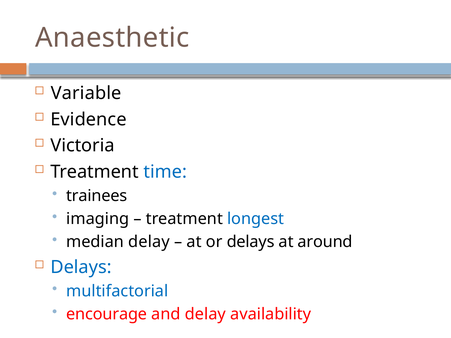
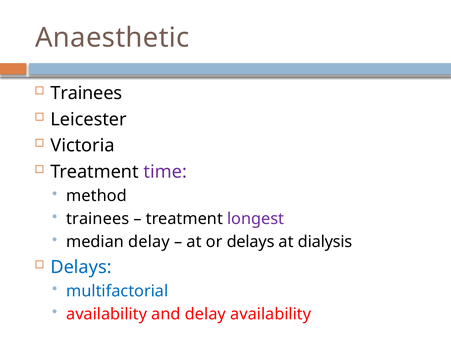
Variable at (86, 93): Variable -> Trainees
Evidence: Evidence -> Leicester
time colour: blue -> purple
trainees: trainees -> method
imaging at (98, 219): imaging -> trainees
longest colour: blue -> purple
around: around -> dialysis
encourage at (107, 314): encourage -> availability
